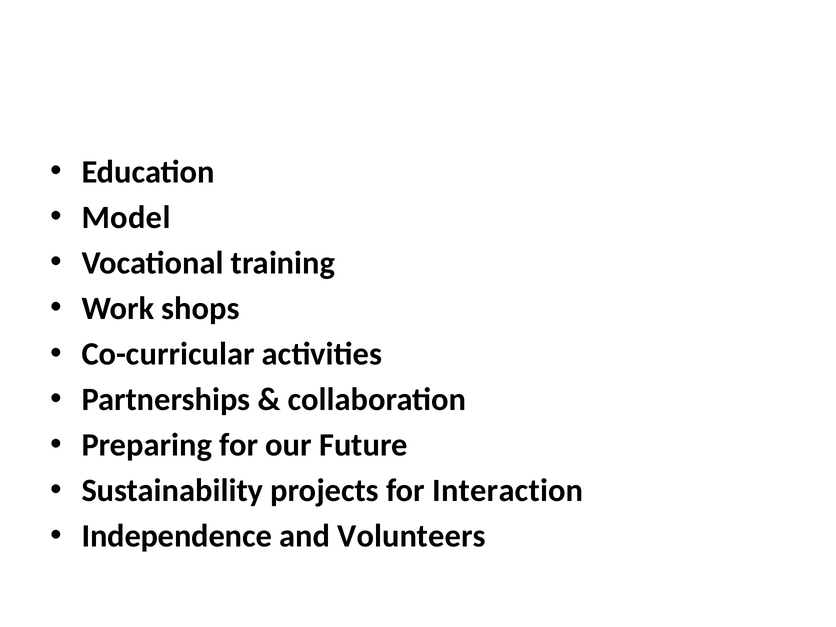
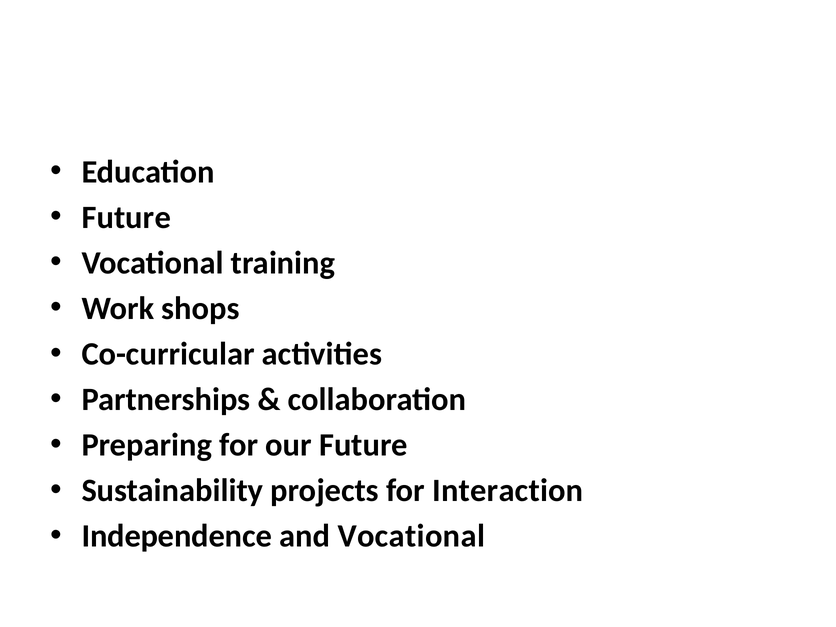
Model at (126, 217): Model -> Future
and Volunteers: Volunteers -> Vocational
